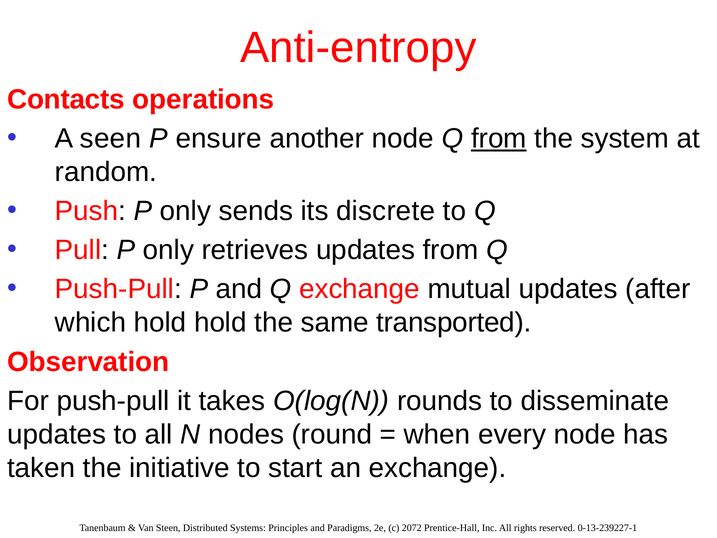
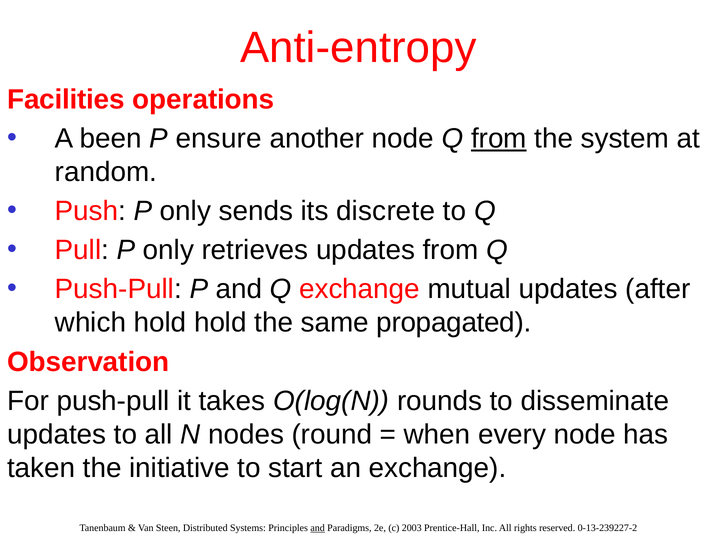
Contacts: Contacts -> Facilities
seen: seen -> been
transported: transported -> propagated
and at (318, 528) underline: none -> present
2072: 2072 -> 2003
0-13-239227-1: 0-13-239227-1 -> 0-13-239227-2
